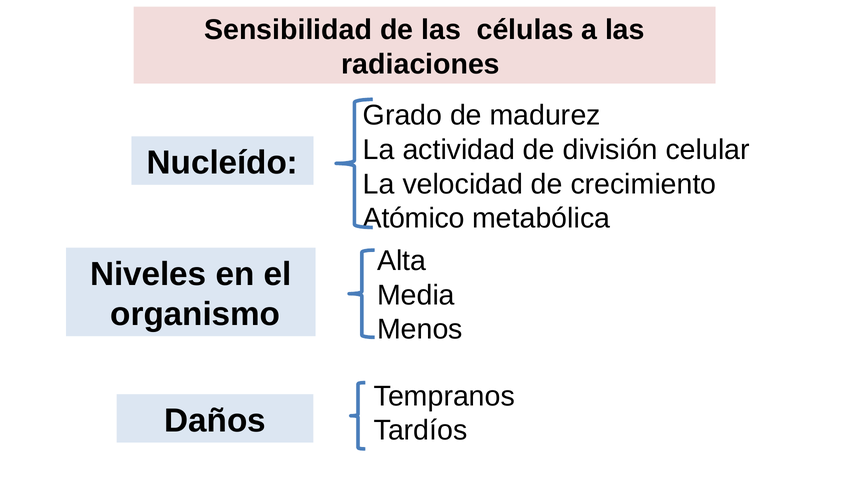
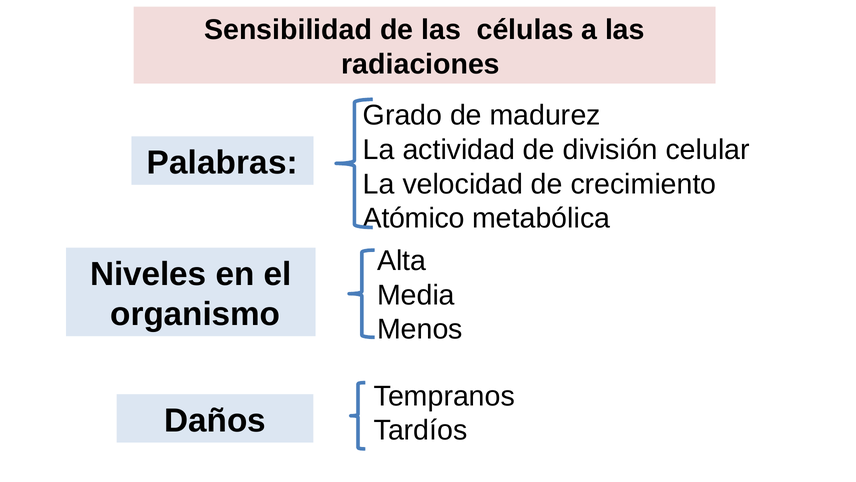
Nucleído: Nucleído -> Palabras
